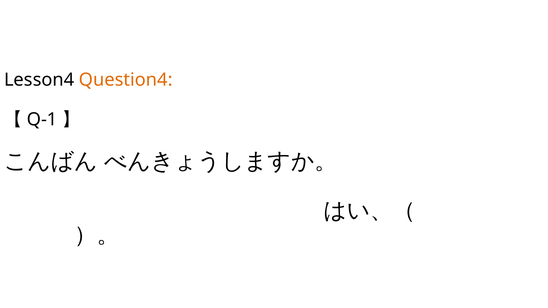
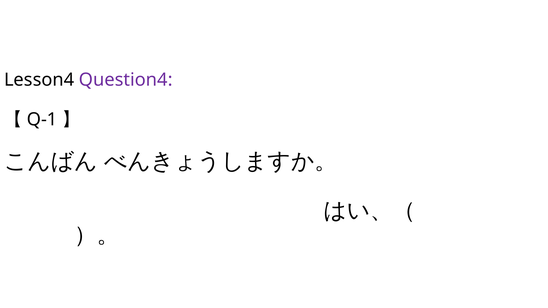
Question4 colour: orange -> purple
